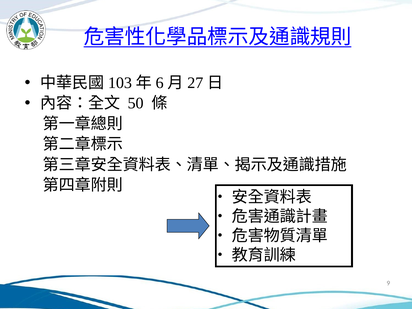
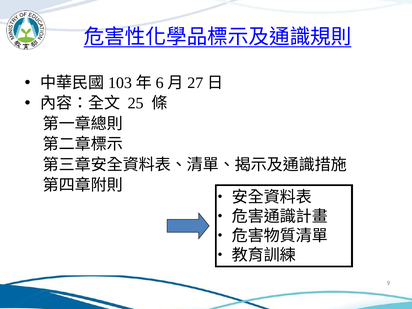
50: 50 -> 25
